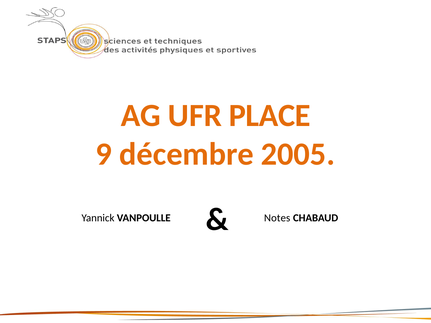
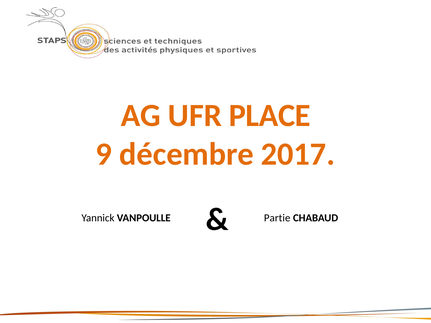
2005: 2005 -> 2017
Notes: Notes -> Partie
